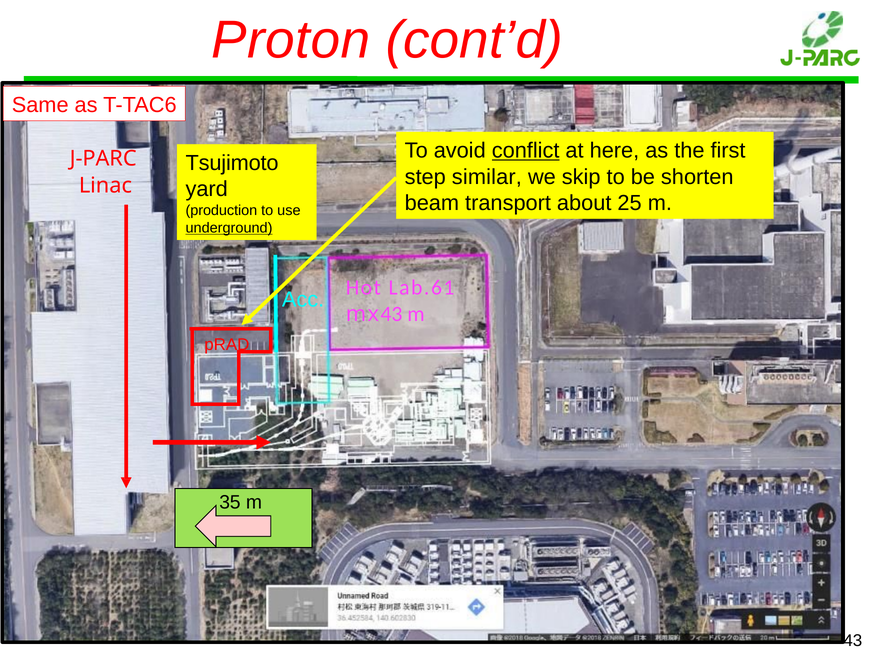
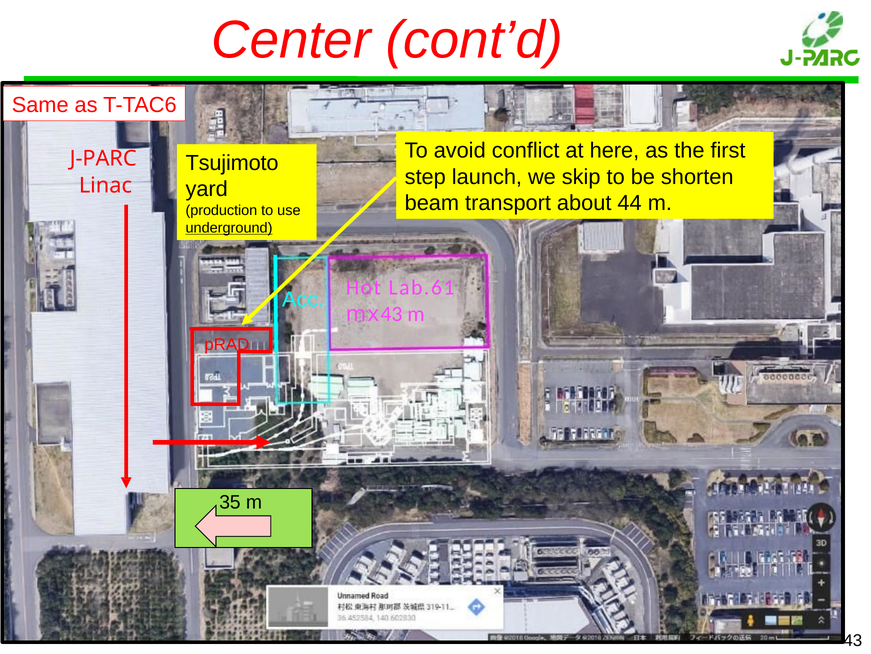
Proton: Proton -> Center
conflict underline: present -> none
similar: similar -> launch
25: 25 -> 44
